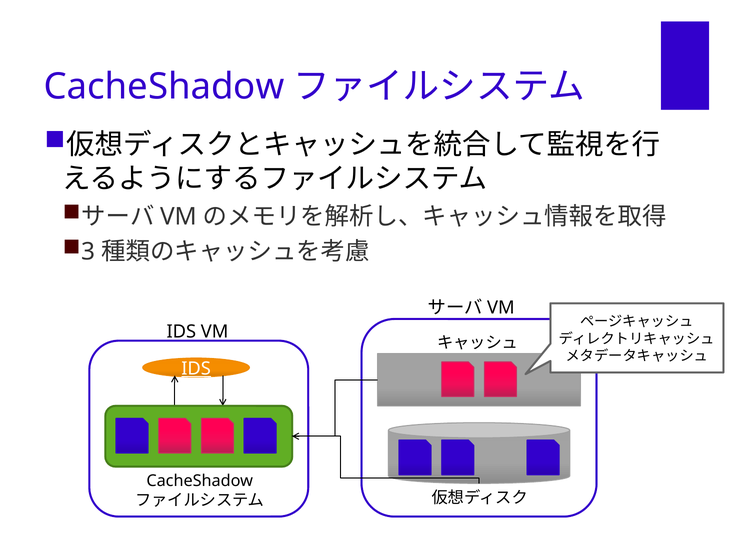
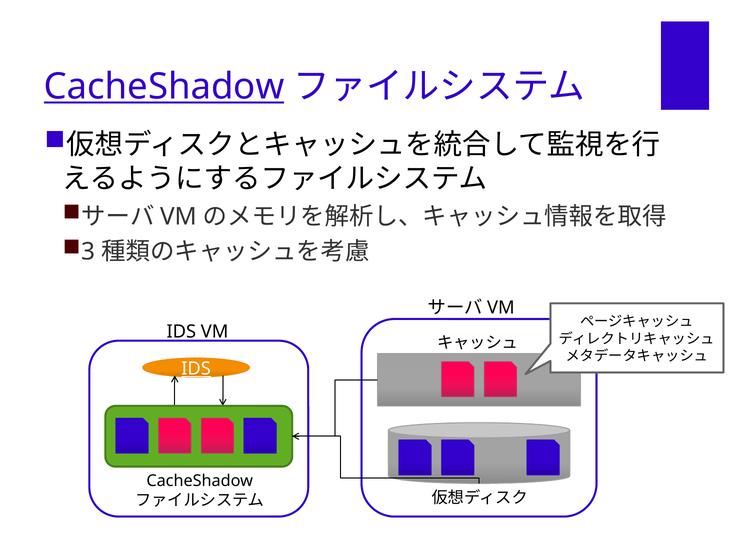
CacheShadow at (164, 87) underline: none -> present
